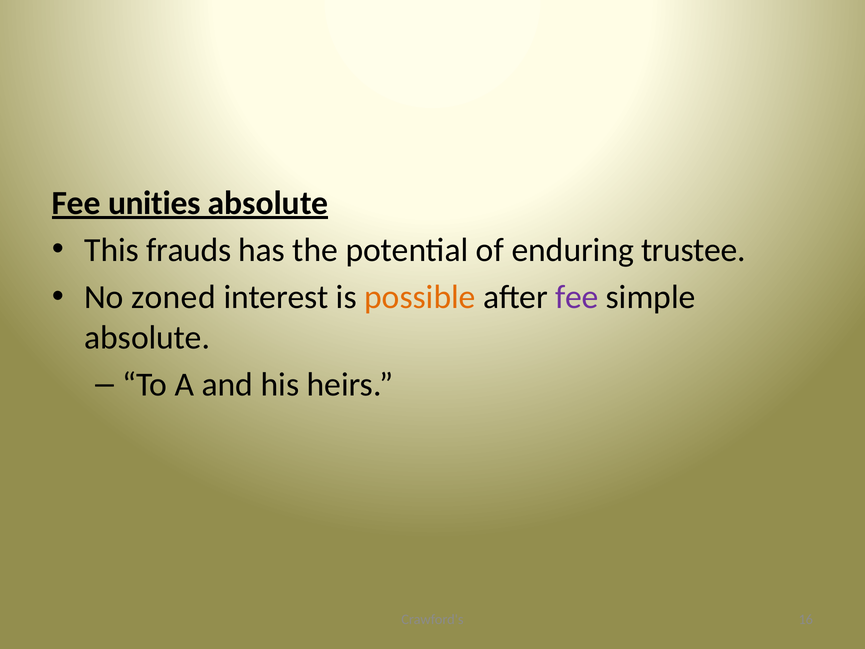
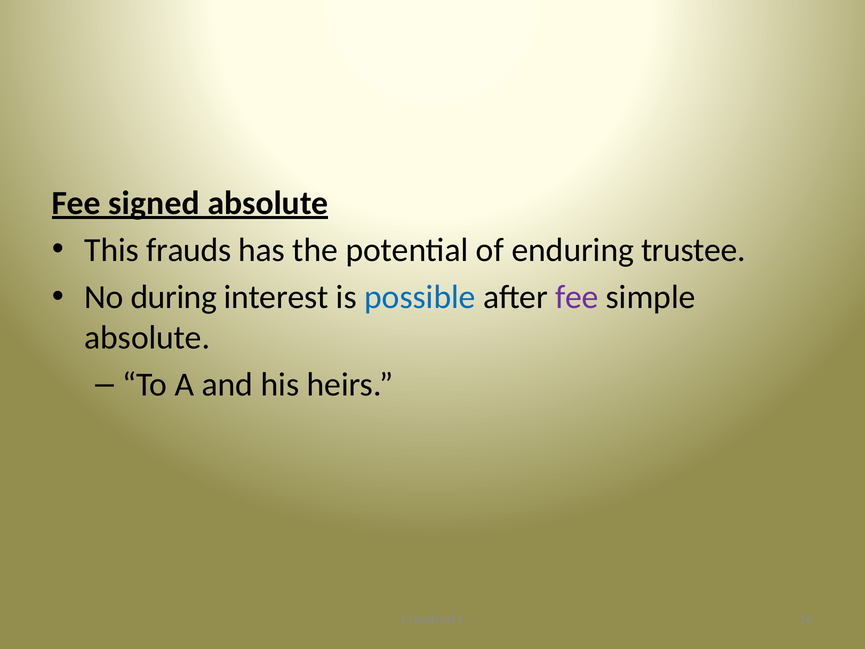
unities: unities -> signed
zoned: zoned -> during
possible colour: orange -> blue
